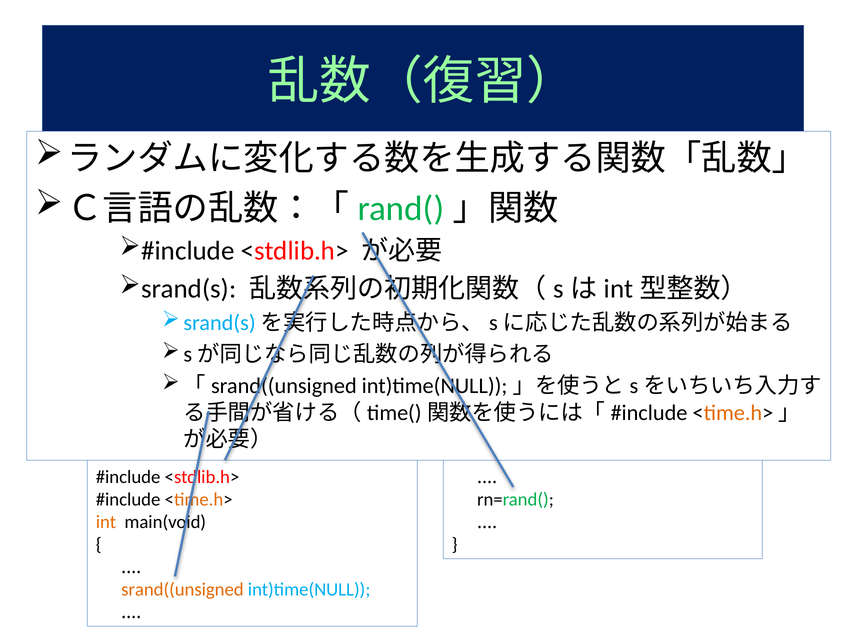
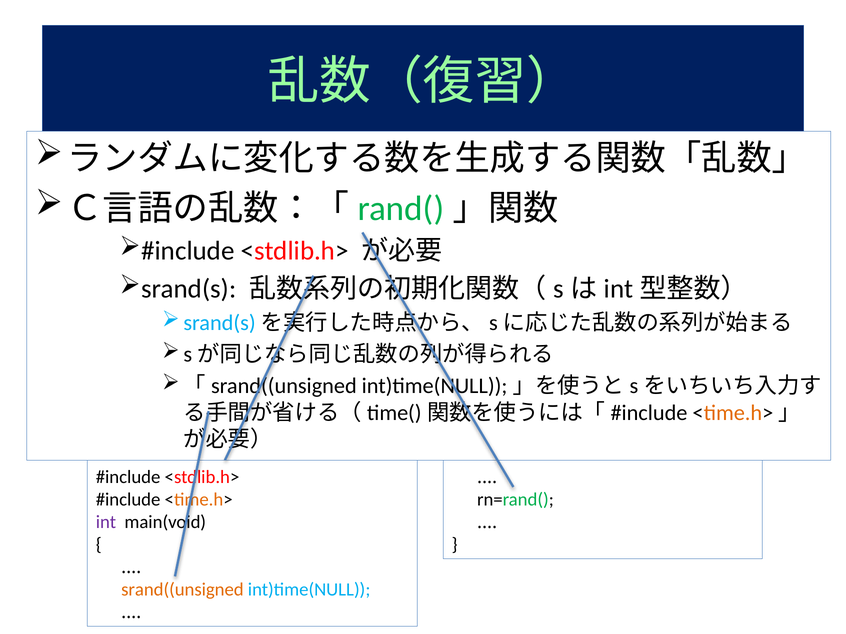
int colour: orange -> purple
